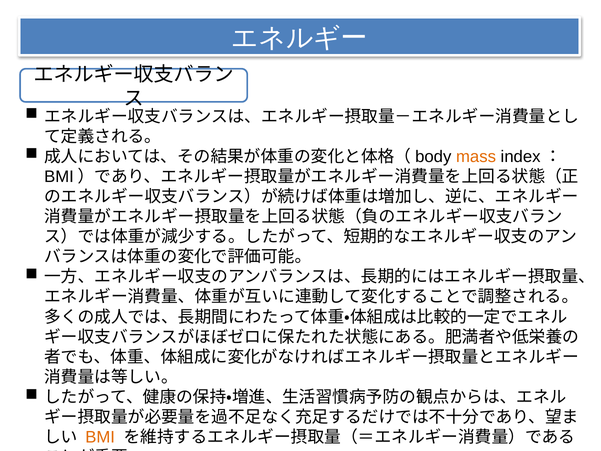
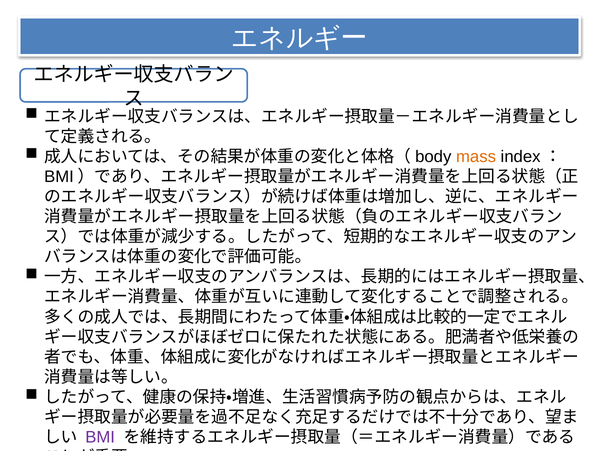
BMI colour: orange -> purple
